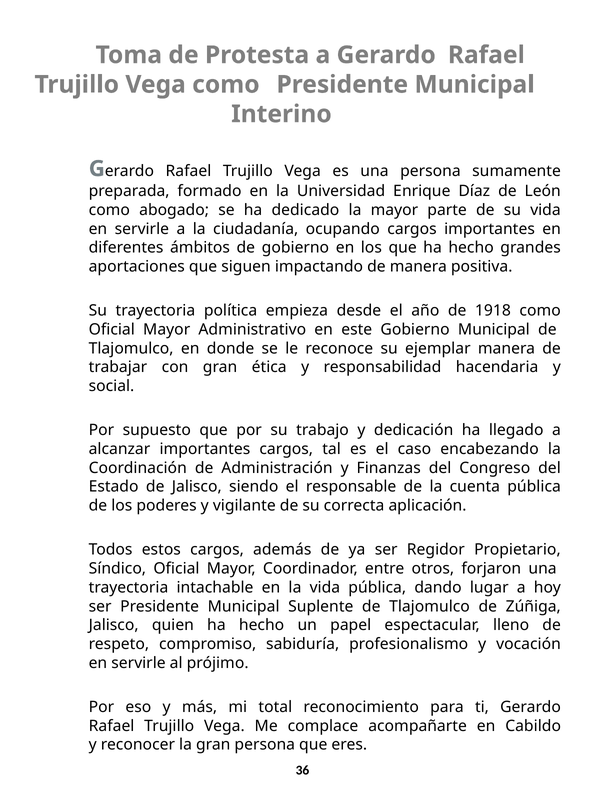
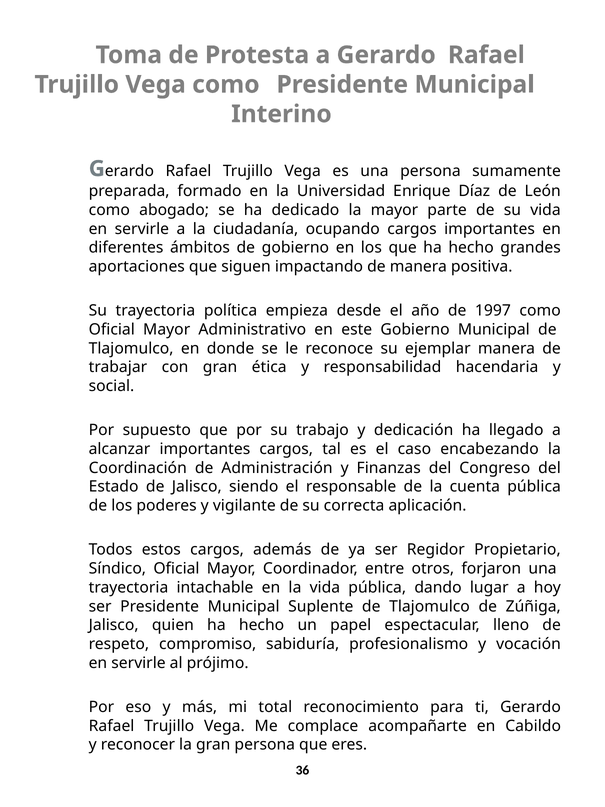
1918: 1918 -> 1997
